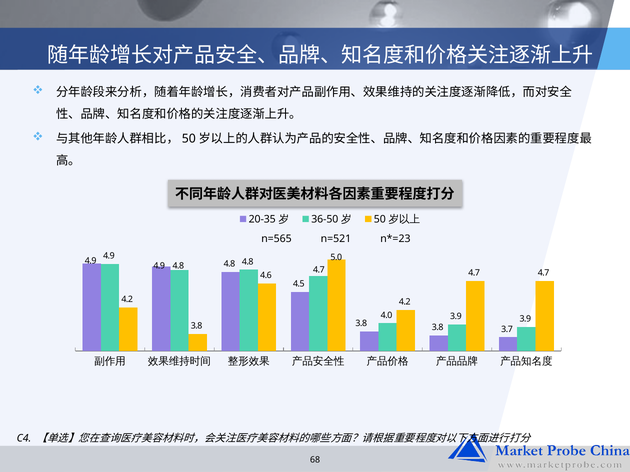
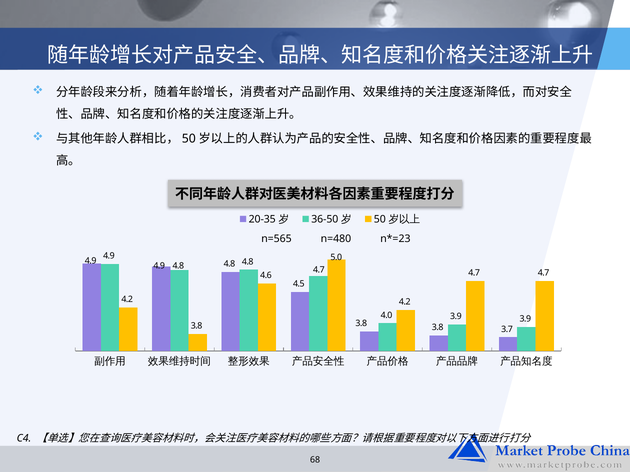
n=521: n=521 -> n=480
